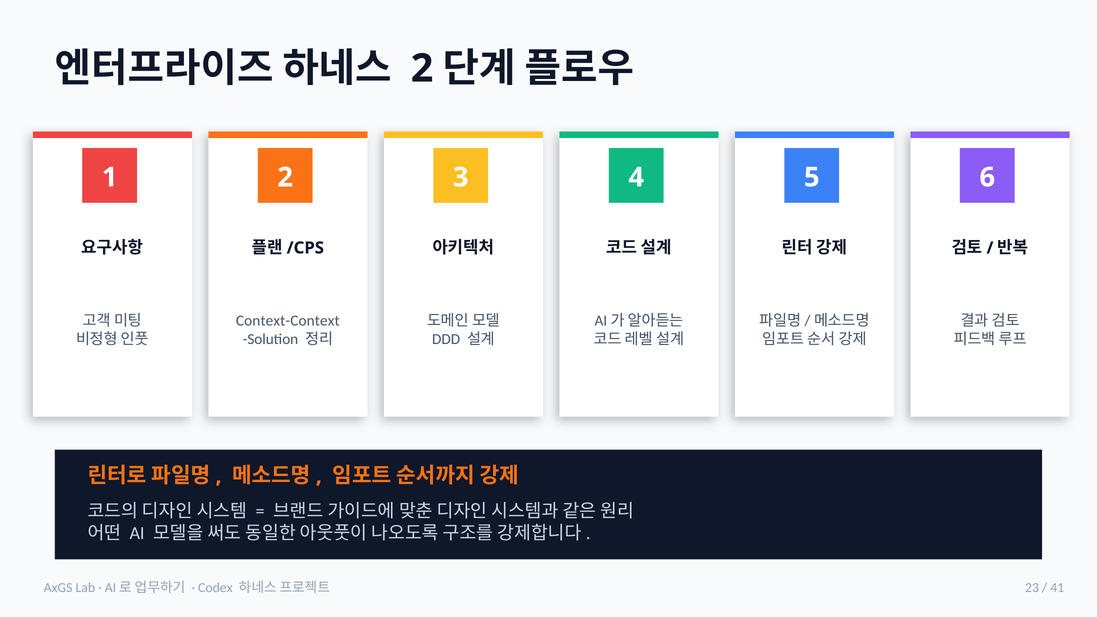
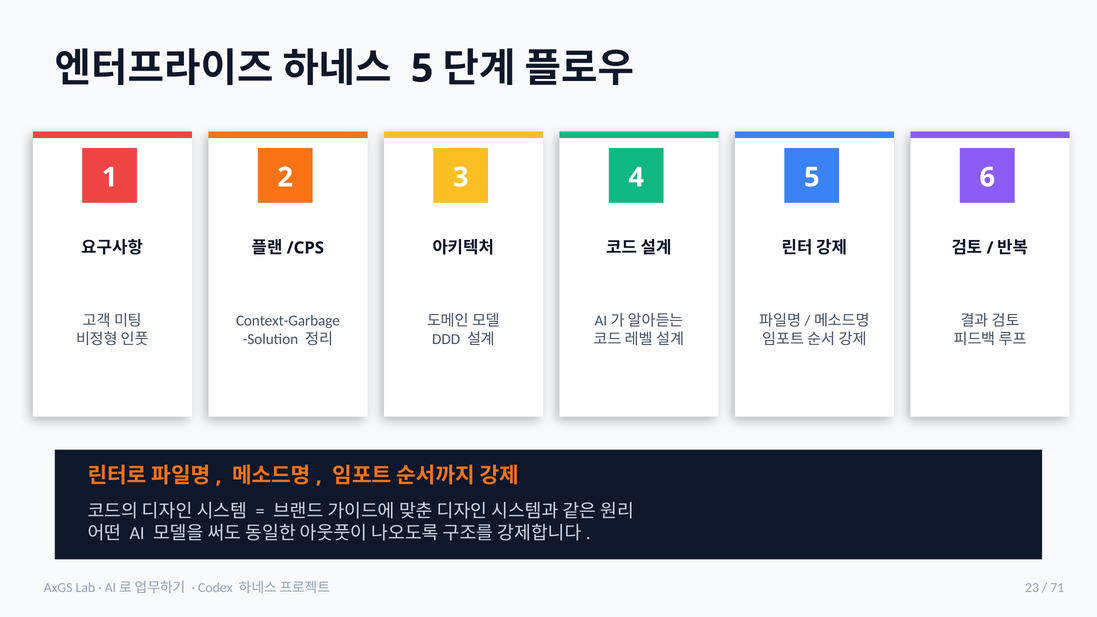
2 at (422, 69): 2 -> 5
Context-Context: Context-Context -> Context-Garbage
41: 41 -> 71
